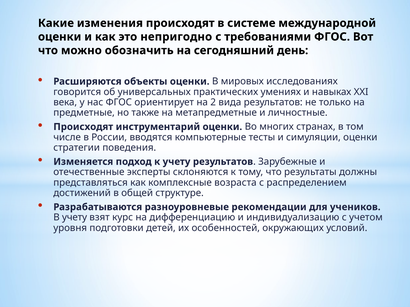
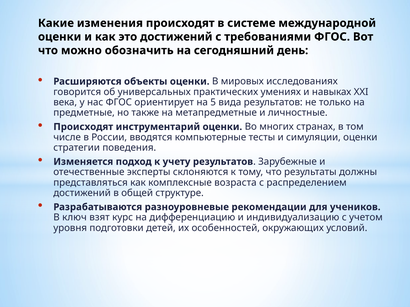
это непригодно: непригодно -> достижений
2: 2 -> 5
В учету: учету -> ключ
